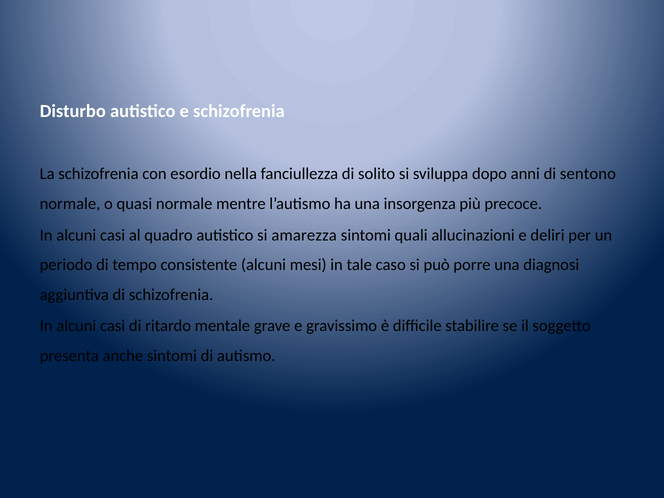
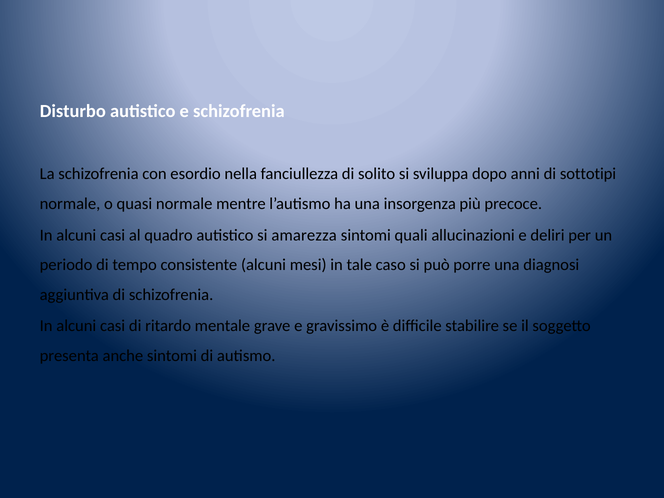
sentono: sentono -> sottotipi
